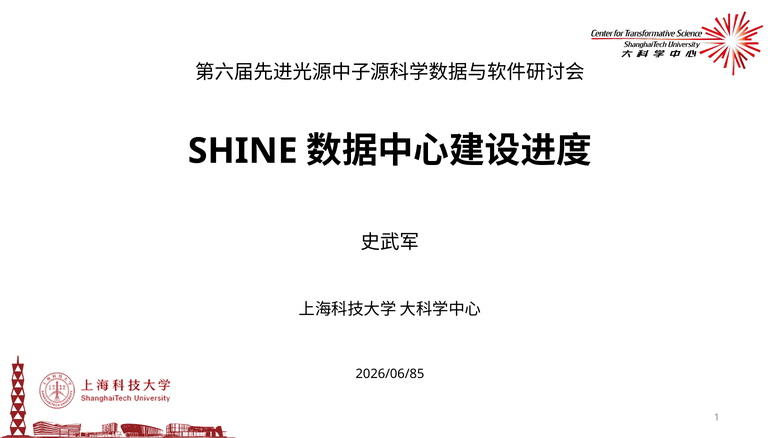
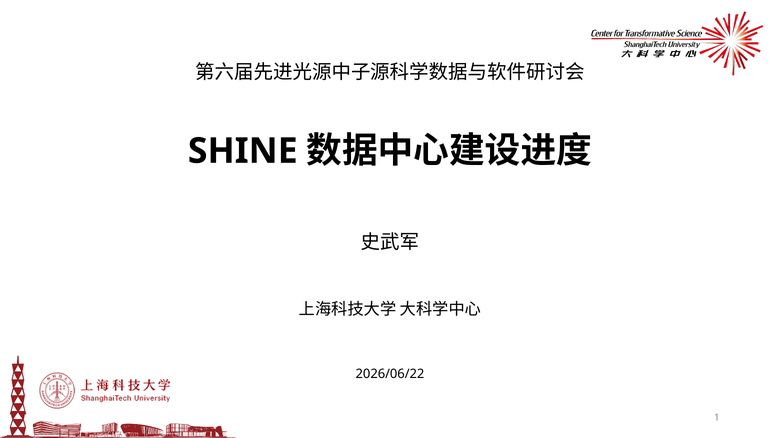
2026/06/85: 2026/06/85 -> 2026/06/22
